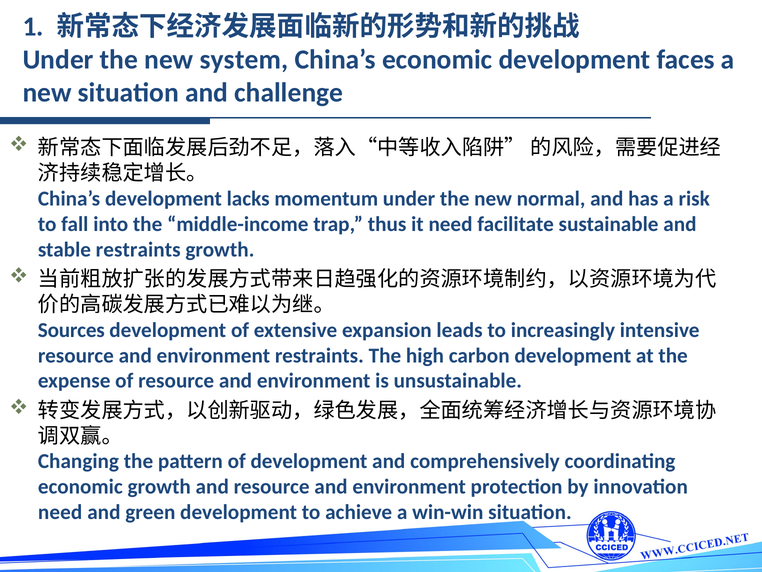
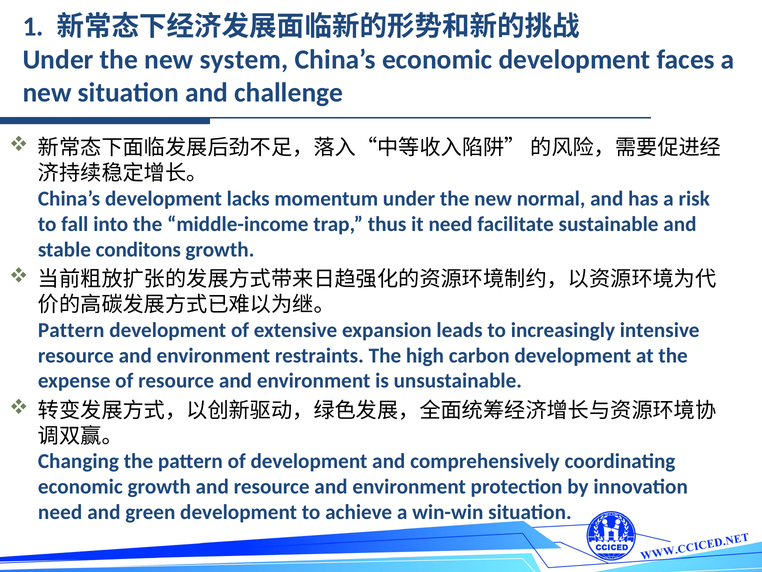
stable restraints: restraints -> conditons
Sources at (71, 330): Sources -> Pattern
